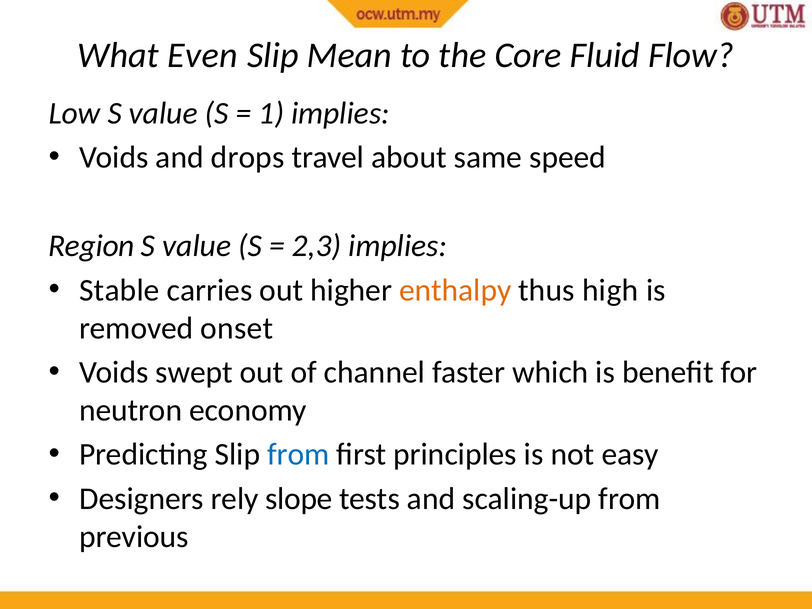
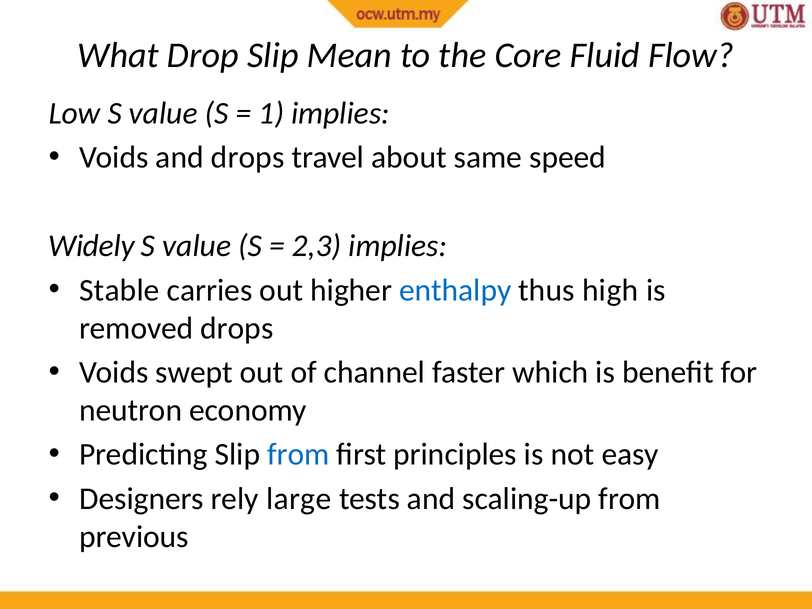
Even: Even -> Drop
Region: Region -> Widely
enthalpy colour: orange -> blue
removed onset: onset -> drops
slope: slope -> large
